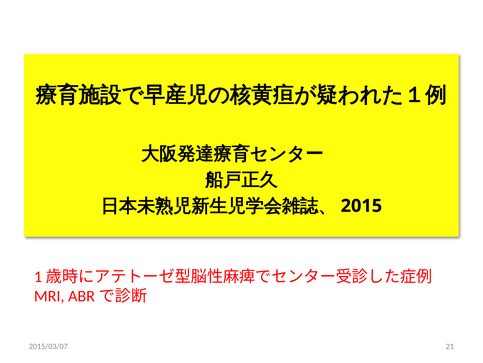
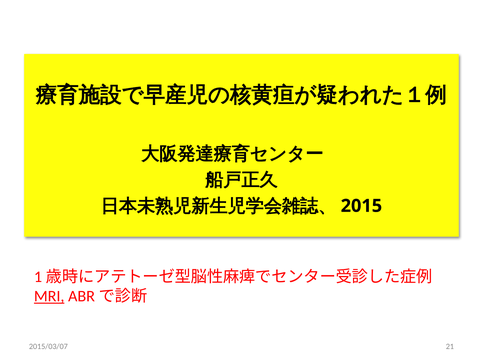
MRI underline: none -> present
